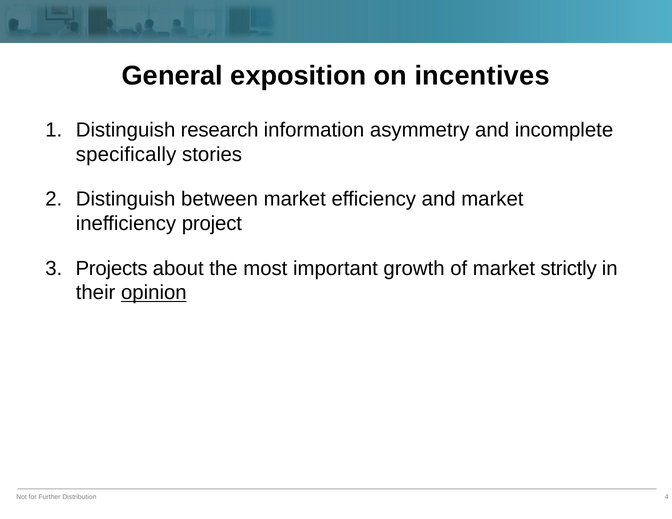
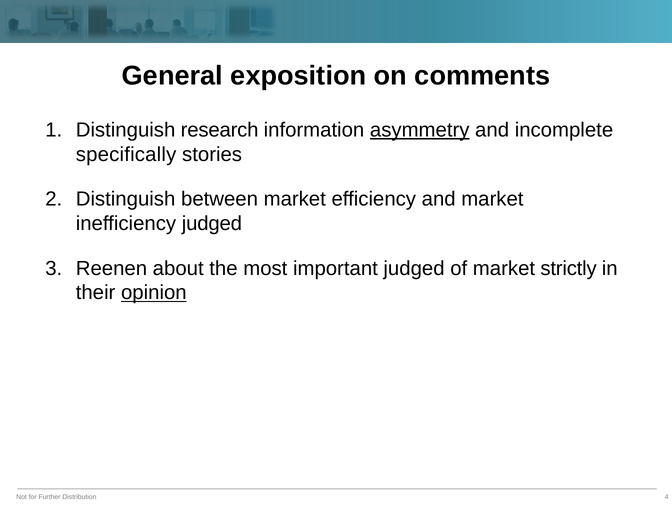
incentives: incentives -> comments
asymmetry underline: none -> present
inefficiency project: project -> judged
Projects: Projects -> Reenen
important growth: growth -> judged
